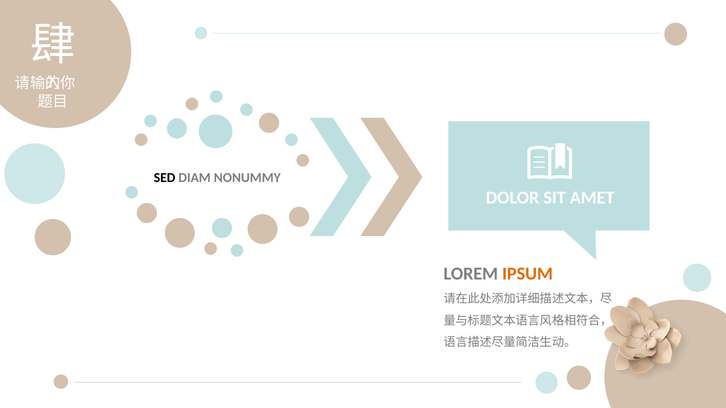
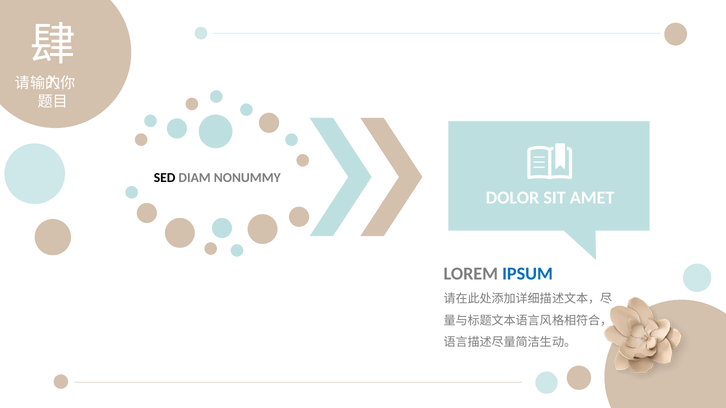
IPSUM colour: orange -> blue
